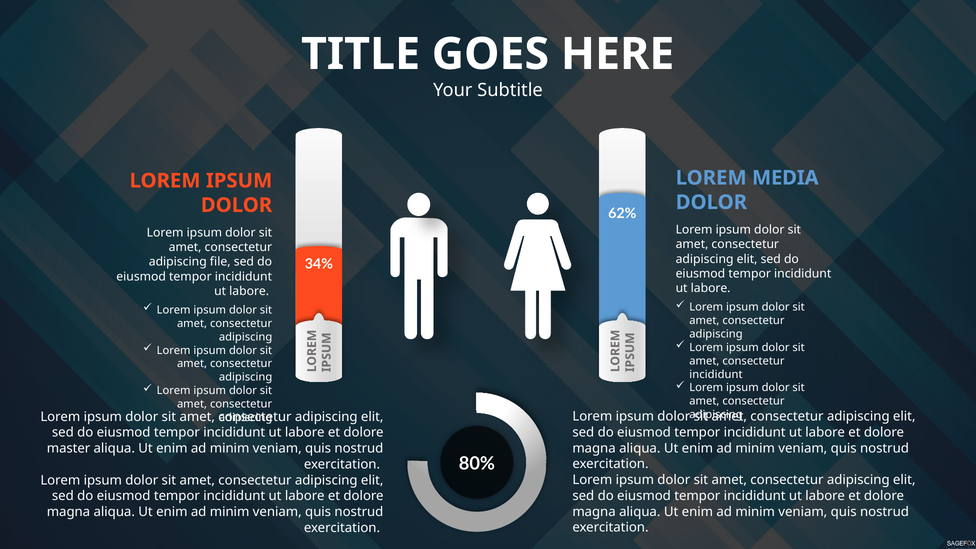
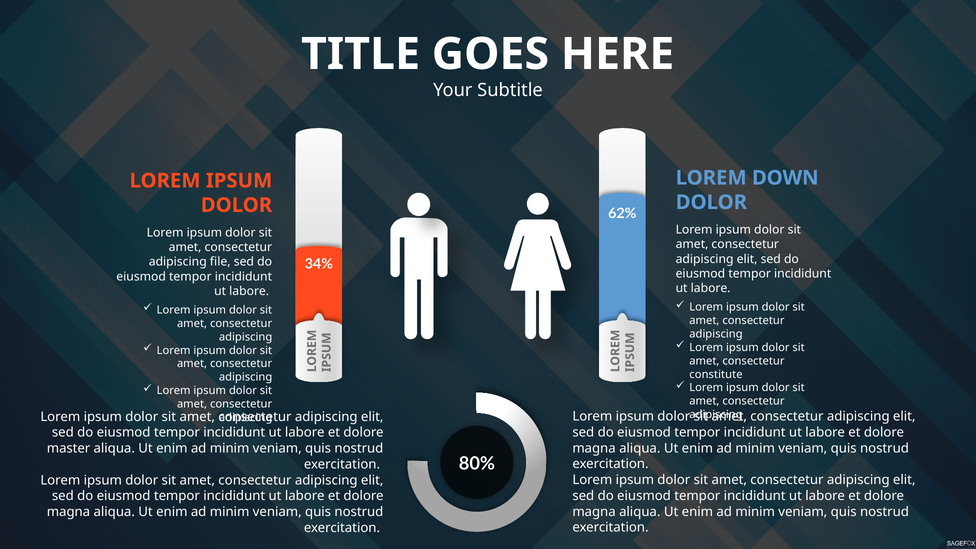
MEDIA: MEDIA -> DOWN
incididunt at (716, 374): incididunt -> constitute
